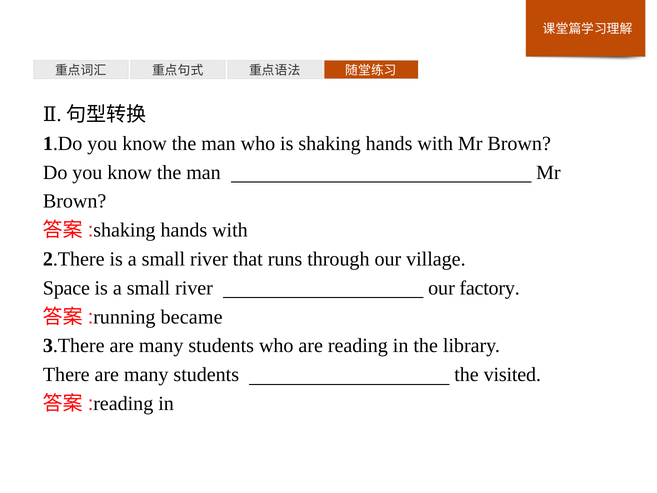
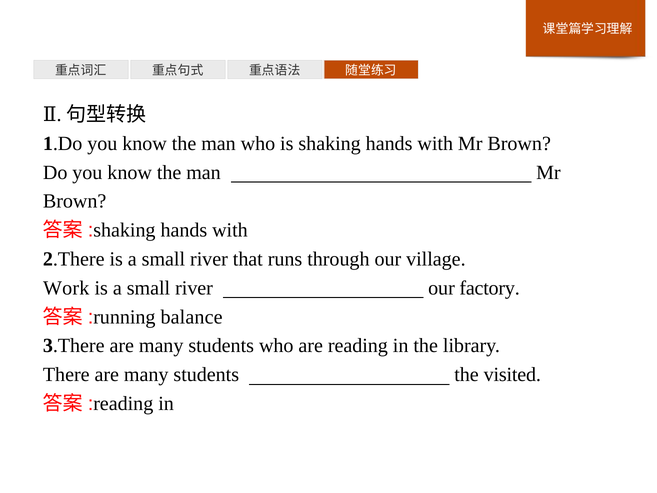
Space: Space -> Work
became: became -> balance
